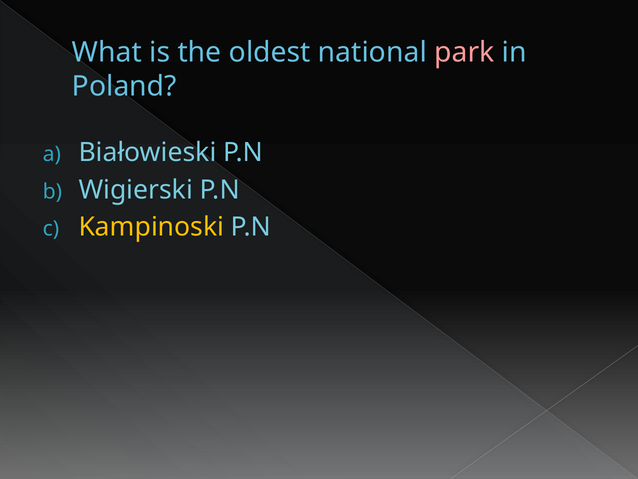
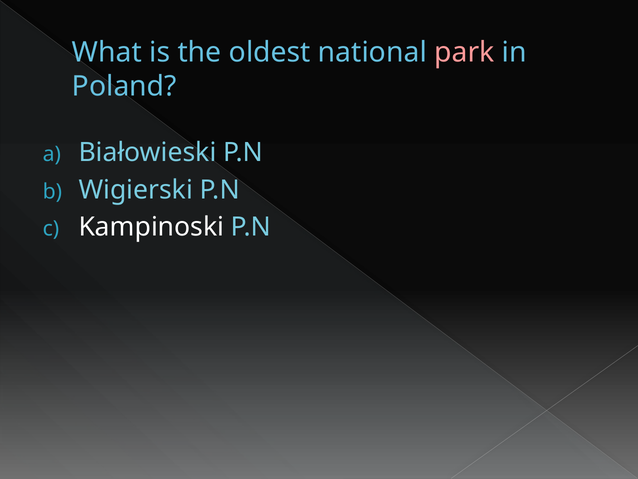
Kampinoski colour: yellow -> white
